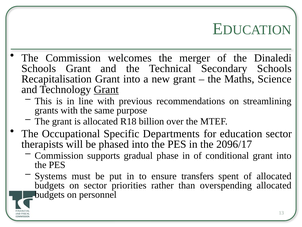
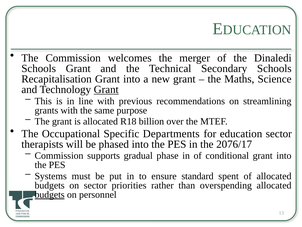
2096/17: 2096/17 -> 2076/17
transfers: transfers -> standard
budgets at (50, 194) underline: none -> present
